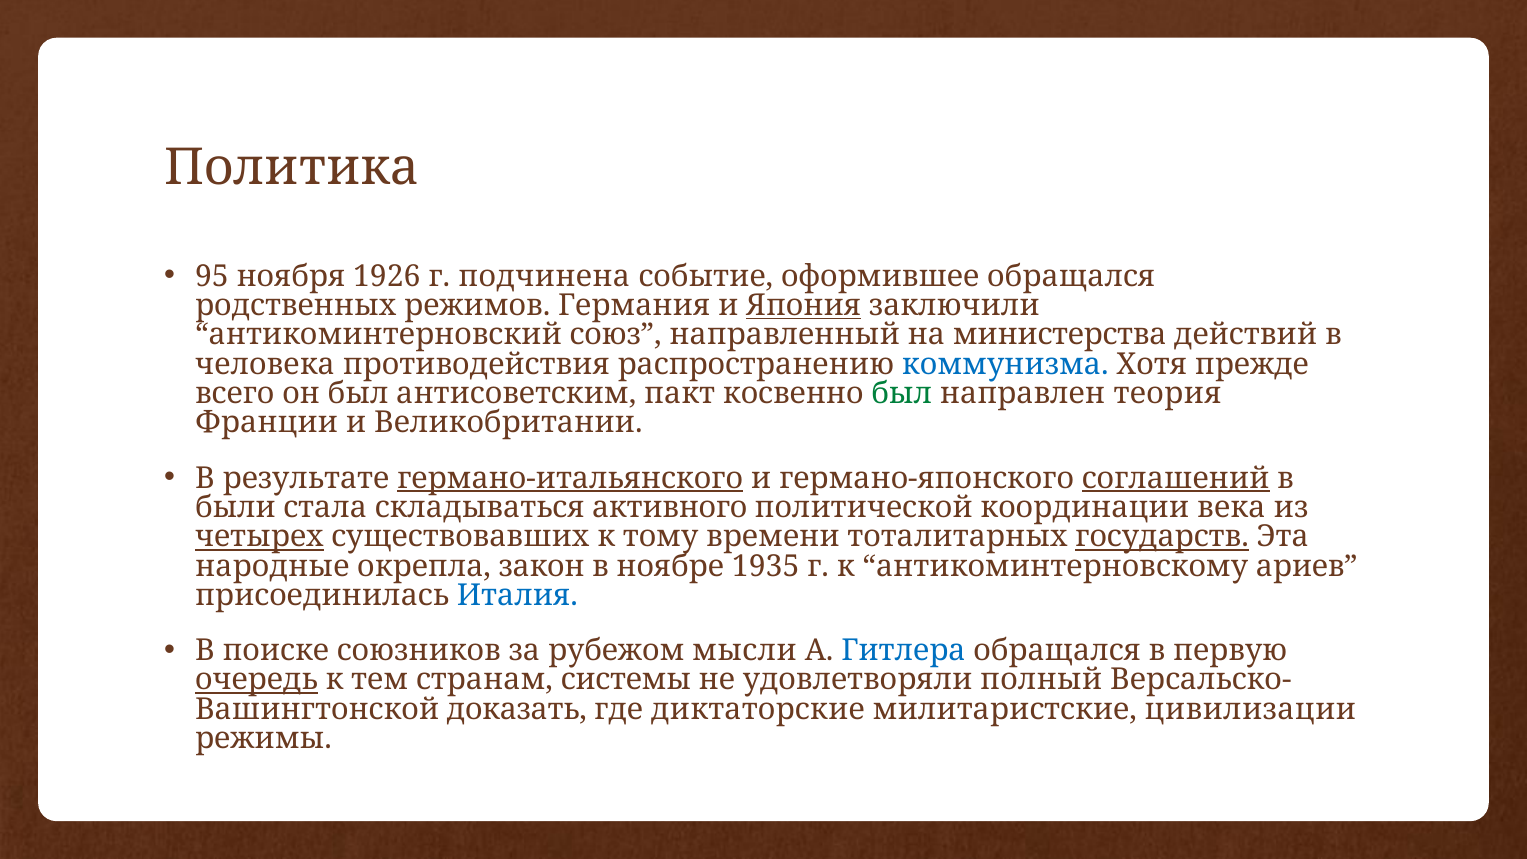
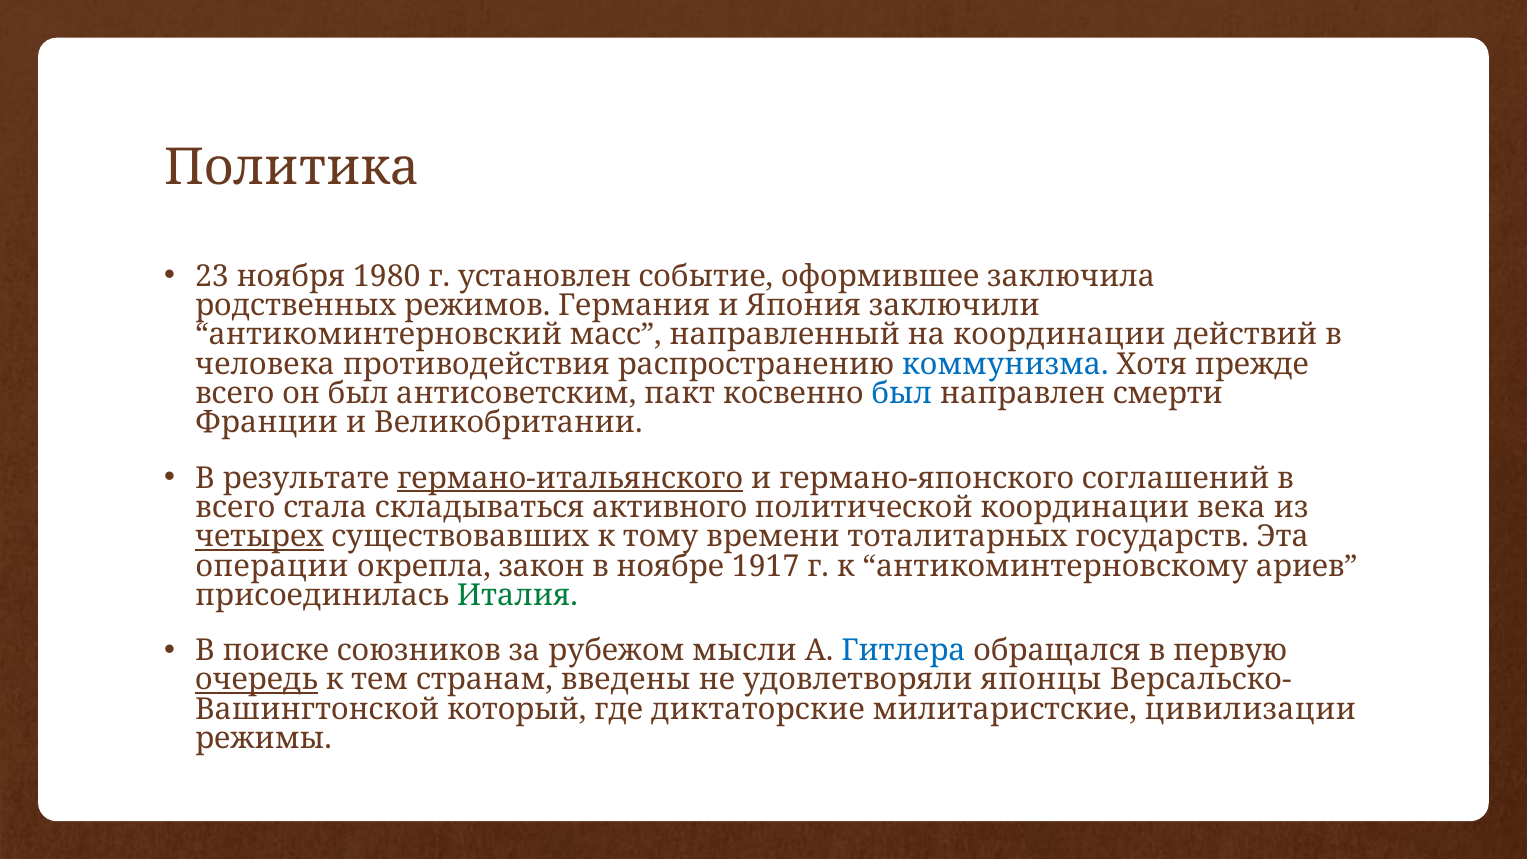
95: 95 -> 23
1926: 1926 -> 1980
подчинена: подчинена -> установлен
оформившее обращался: обращался -> заключила
Япония underline: present -> none
союз: союз -> масс
на министерства: министерства -> координации
был at (902, 394) colour: green -> blue
теория: теория -> смерти
соглашений underline: present -> none
были at (235, 508): были -> всего
государств underline: present -> none
народные: народные -> операции
1935: 1935 -> 1917
Италия colour: blue -> green
системы: системы -> введены
полный: полный -> японцы
доказать: доказать -> который
